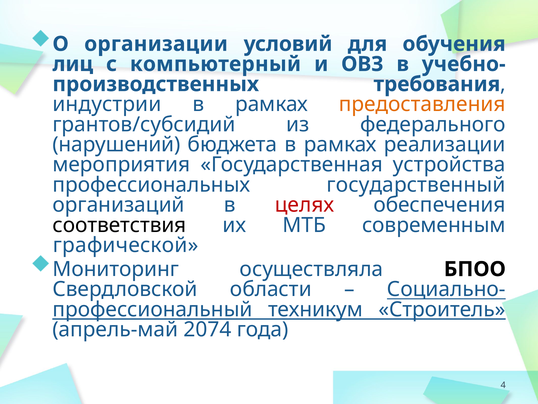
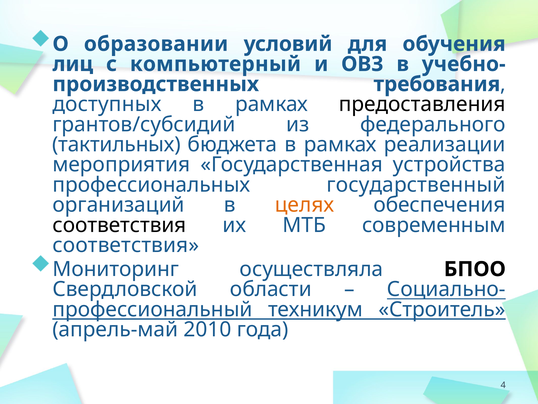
организации: организации -> образовании
индустрии: индустрии -> доступных
предоставления colour: orange -> black
нарушений: нарушений -> тактильных
целях colour: red -> orange
графической at (126, 245): графической -> соответствия
2074: 2074 -> 2010
